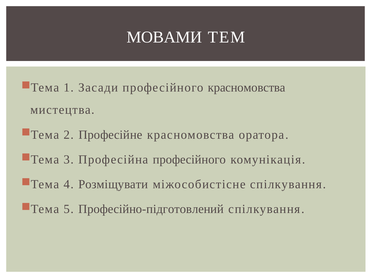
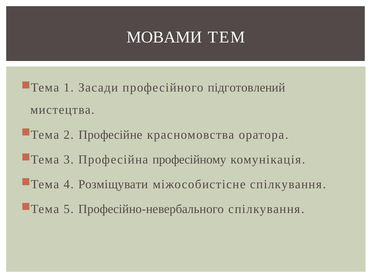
професійного красномовства: красномовства -> підготовлений
Професійна професійного: професійного -> професійному
Професійно-підготовлений: Професійно-підготовлений -> Професійно-невербального
